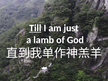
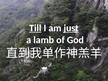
just underline: none -> present
